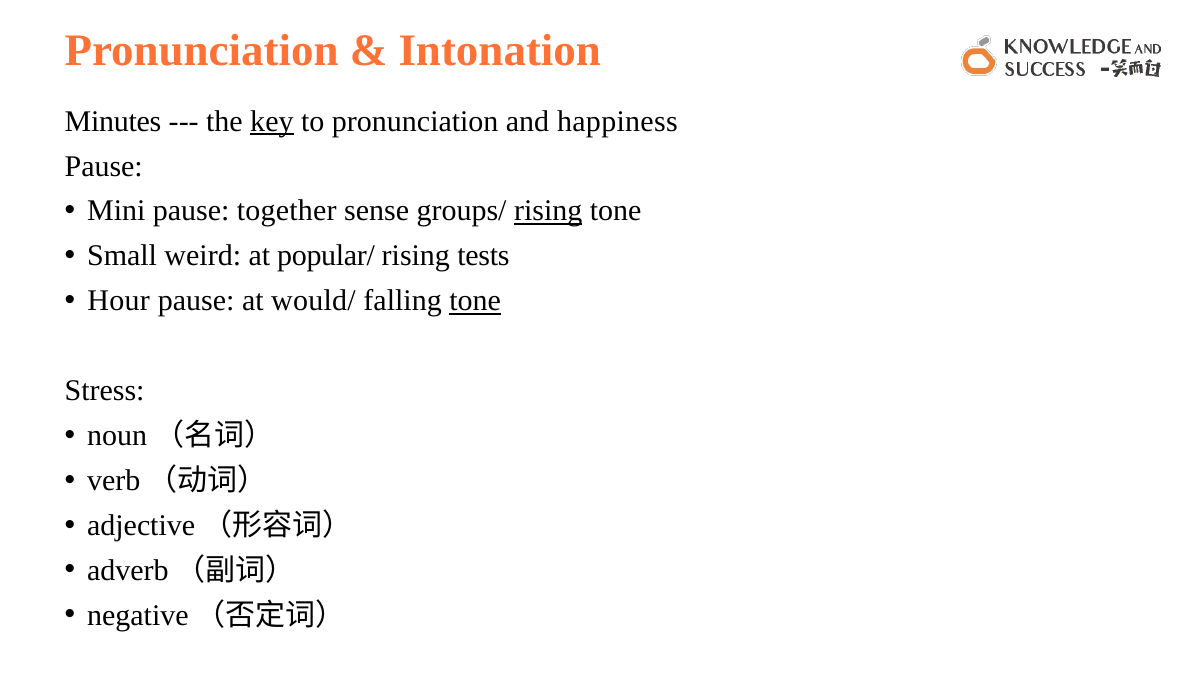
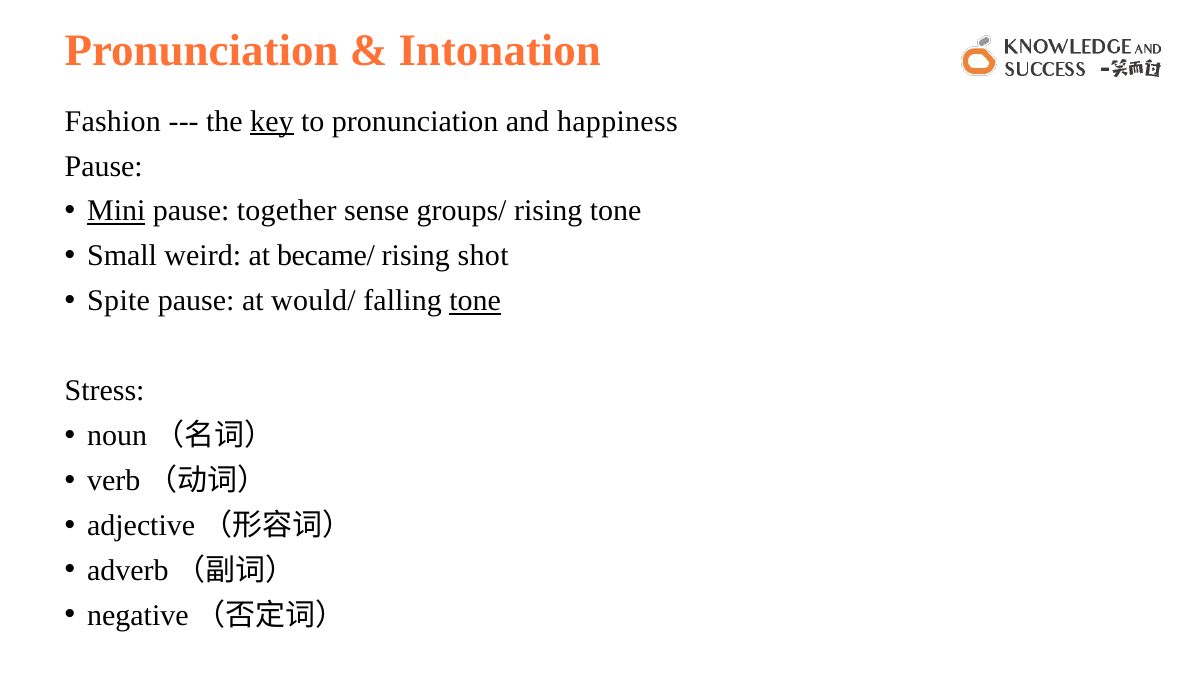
Minutes: Minutes -> Fashion
Mini underline: none -> present
rising at (548, 211) underline: present -> none
popular/: popular/ -> became/
tests: tests -> shot
Hour: Hour -> Spite
